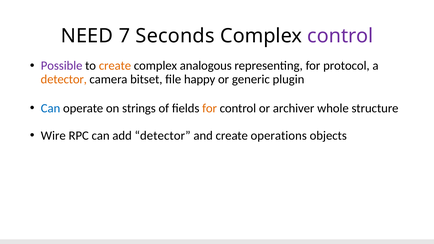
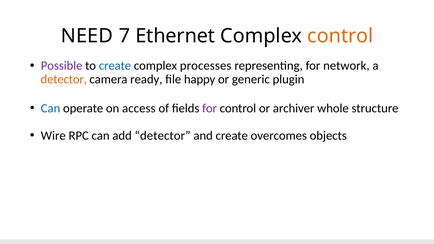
Seconds: Seconds -> Ethernet
control at (340, 36) colour: purple -> orange
create at (115, 66) colour: orange -> blue
analogous: analogous -> processes
protocol: protocol -> network
bitset: bitset -> ready
strings: strings -> access
for at (210, 108) colour: orange -> purple
operations: operations -> overcomes
